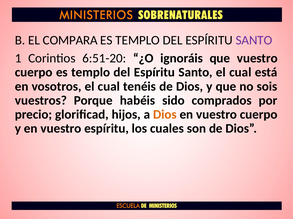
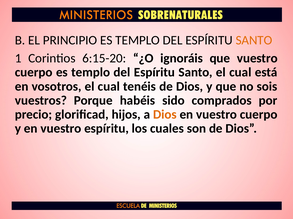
COMPARA: COMPARA -> PRINCIPIO
SANTO at (254, 40) colour: purple -> orange
6:51-20: 6:51-20 -> 6:15-20
